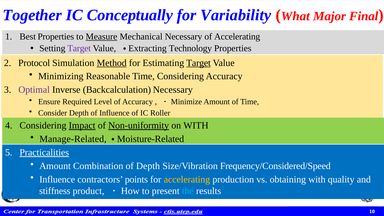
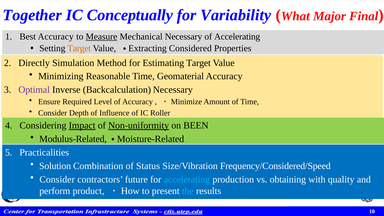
Best Properties: Properties -> Accuracy
Target at (79, 48) colour: purple -> orange
Technology: Technology -> Considered
Protocol: Protocol -> Directly
Method underline: present -> none
Target at (199, 63) underline: present -> none
Time Considering: Considering -> Geomaterial
on WITH: WITH -> BEEN
Manage-Related: Manage-Related -> Modulus-Related
Practicalities underline: present -> none
Amount at (55, 166): Amount -> Solution
of Depth: Depth -> Status
Influence at (57, 179): Influence -> Consider
points: points -> future
accelerating at (187, 179) colour: yellow -> light blue
stiffness: stiffness -> perform
